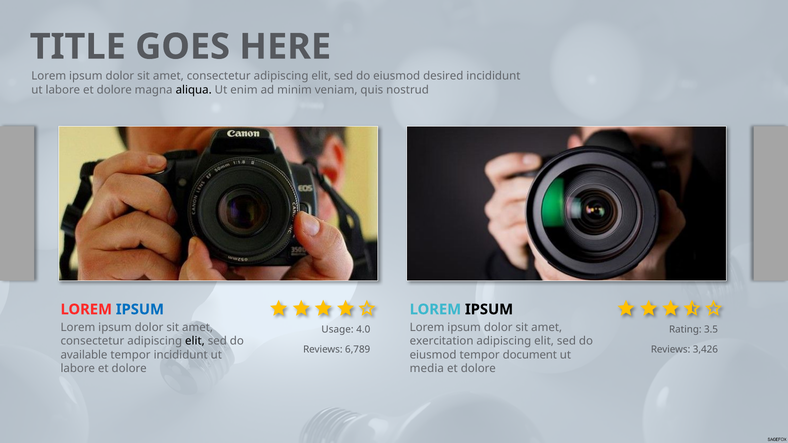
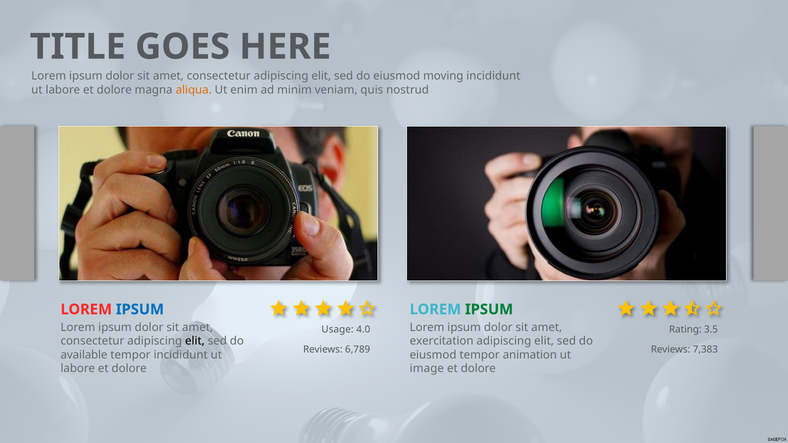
desired: desired -> moving
aliqua colour: black -> orange
IPSUM at (489, 310) colour: black -> green
3,426: 3,426 -> 7,383
document: document -> animation
media: media -> image
